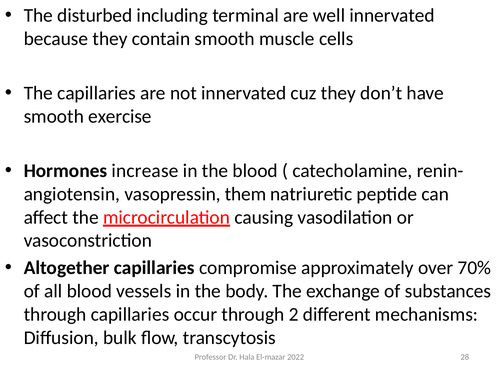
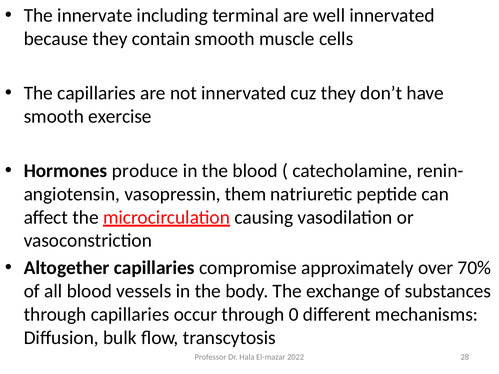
disturbed: disturbed -> innervate
increase: increase -> produce
2: 2 -> 0
